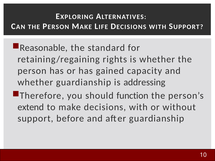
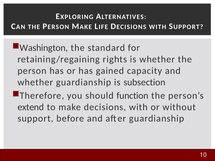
Reasonable: Reasonable -> Washington
addressing: addressing -> subsection
